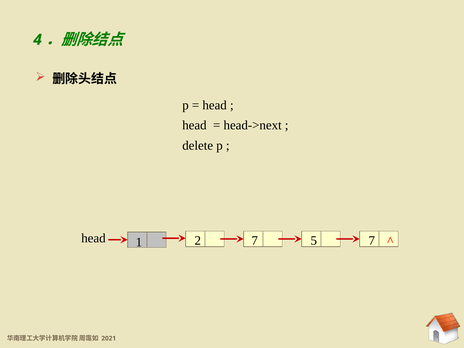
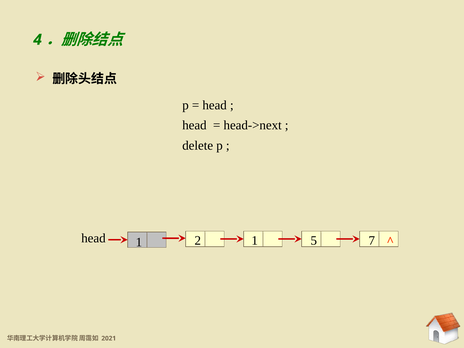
head 7: 7 -> 1
